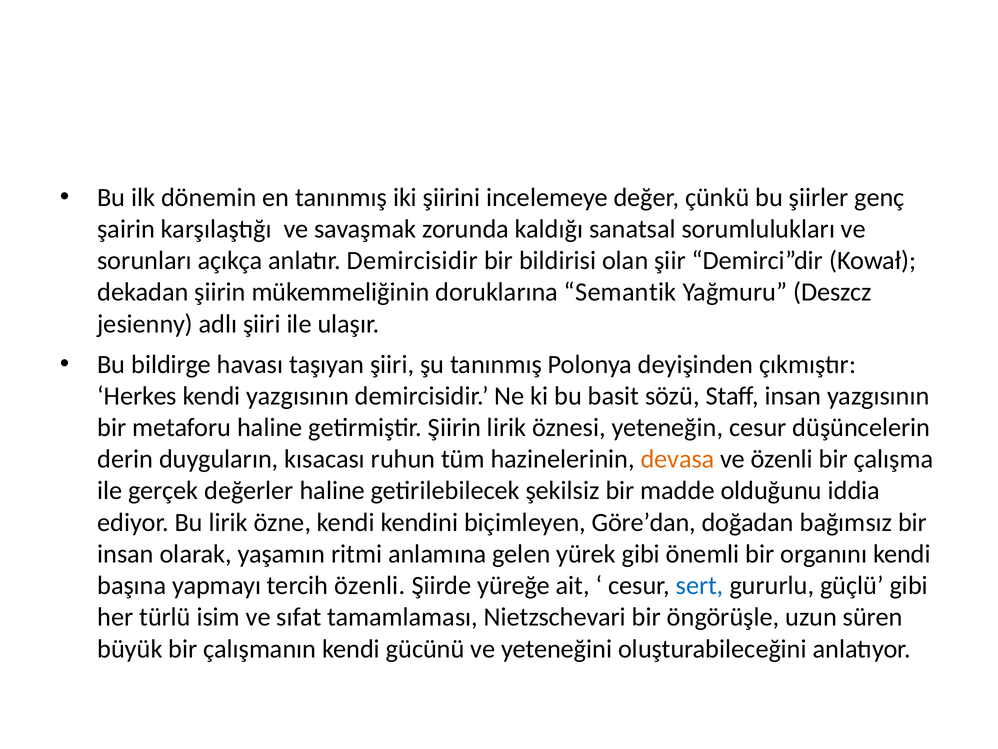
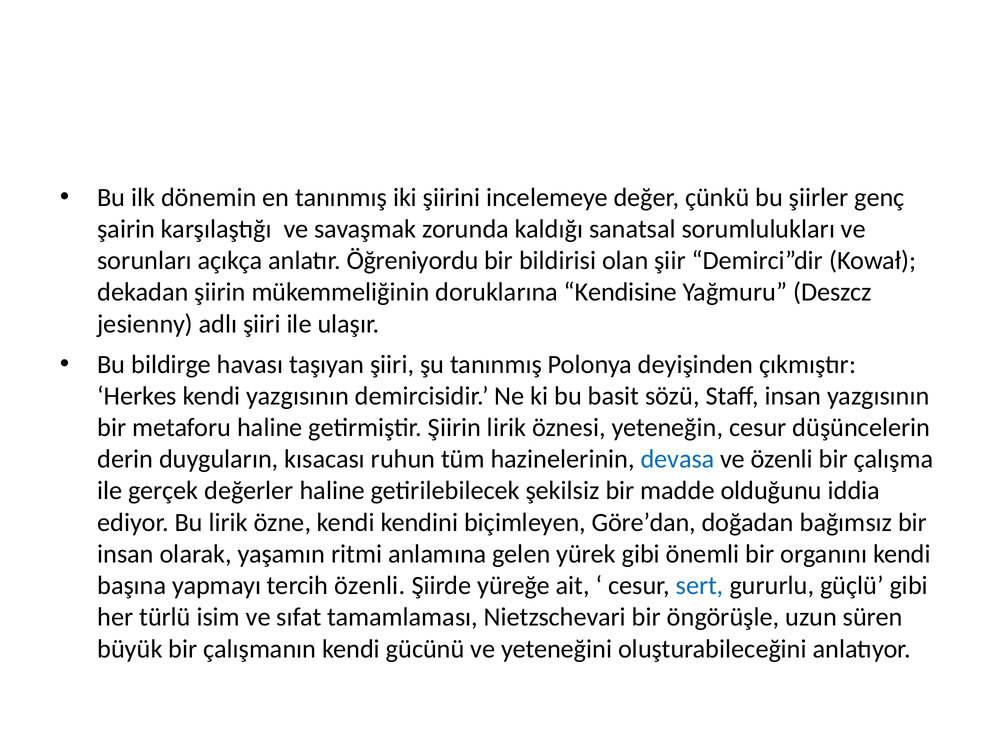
anlatır Demircisidir: Demircisidir -> Öğreniyordu
Semantik: Semantik -> Kendisine
devasa colour: orange -> blue
